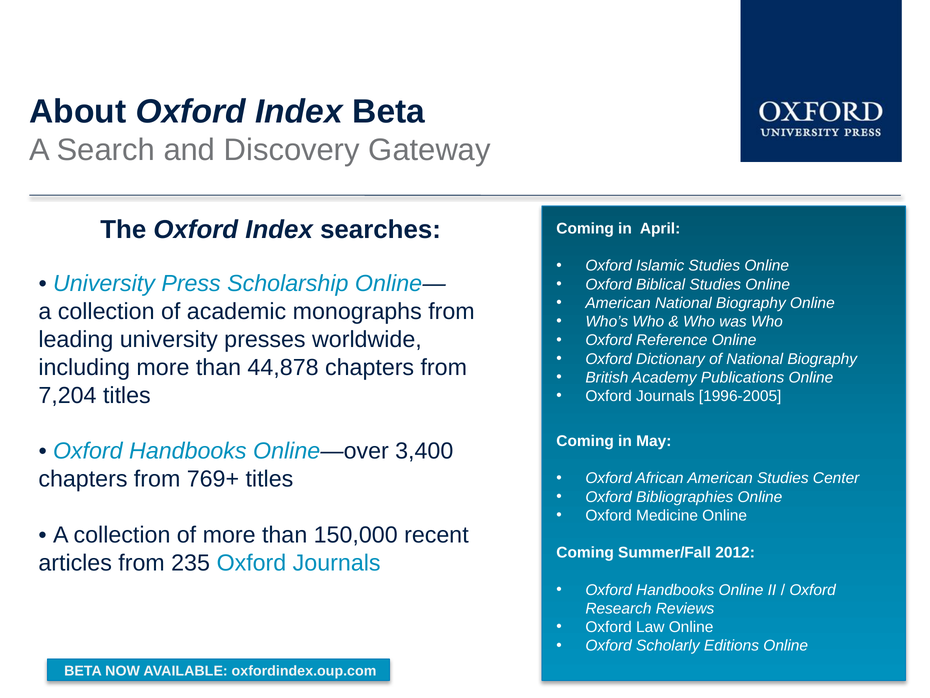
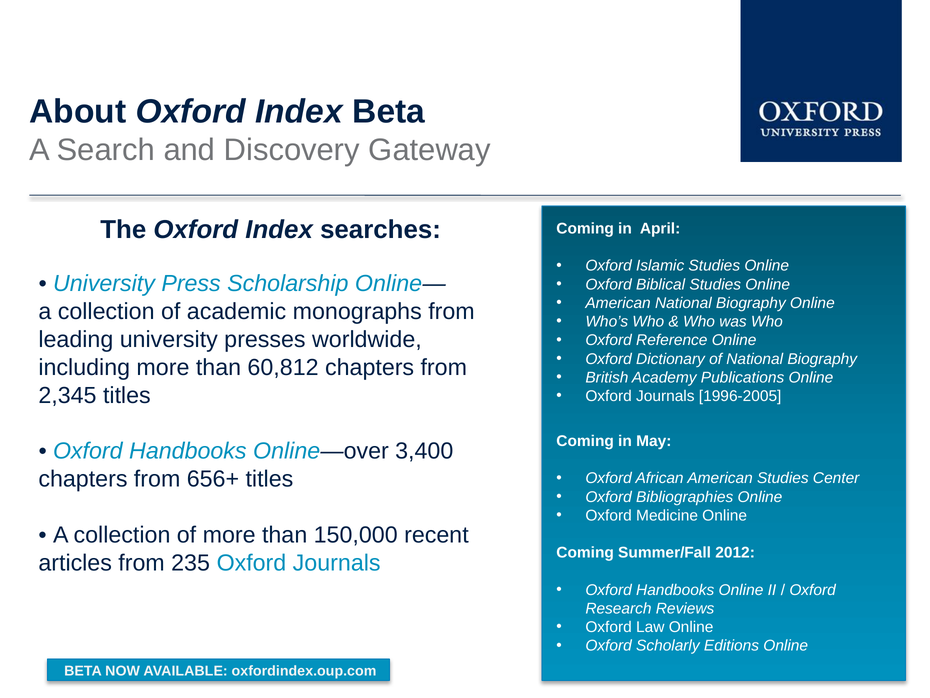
44,878: 44,878 -> 60,812
7,204: 7,204 -> 2,345
769+: 769+ -> 656+
